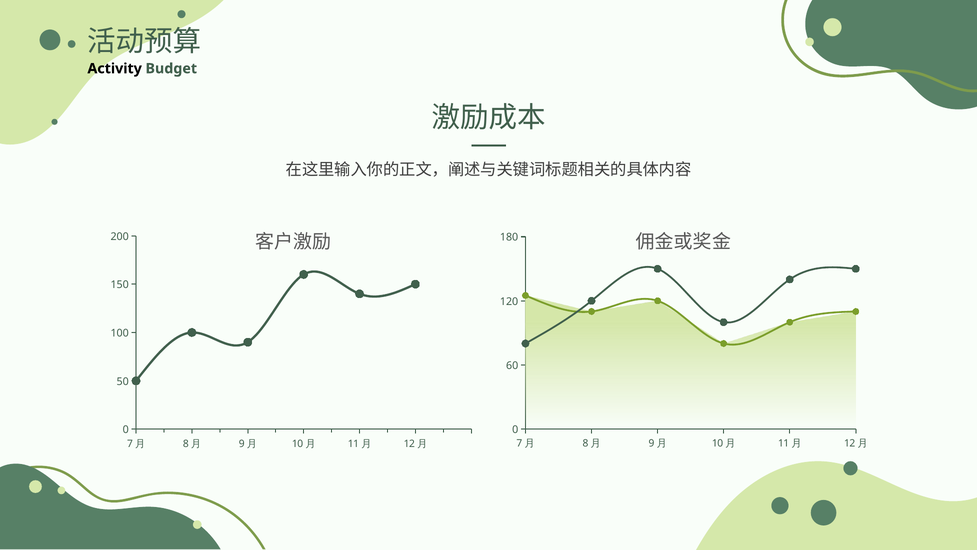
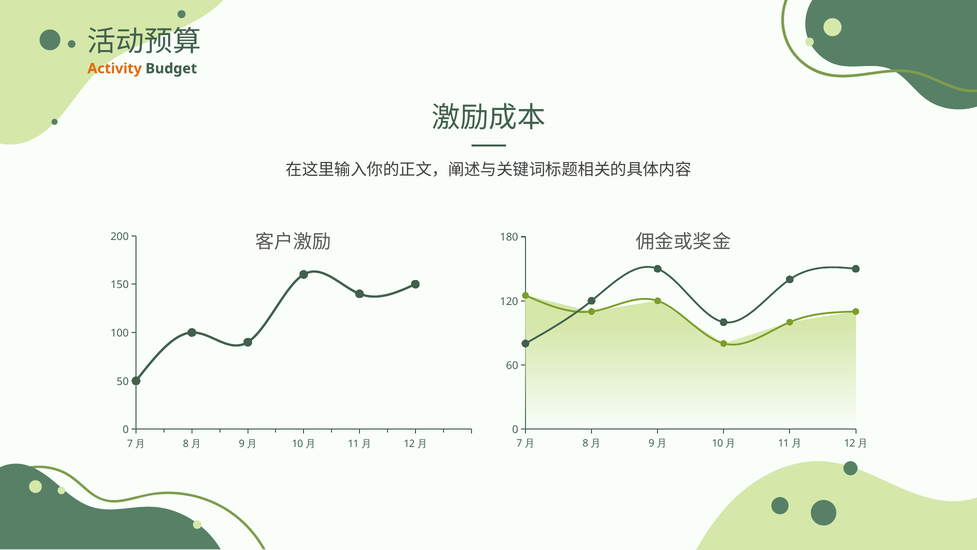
Activity colour: black -> orange
